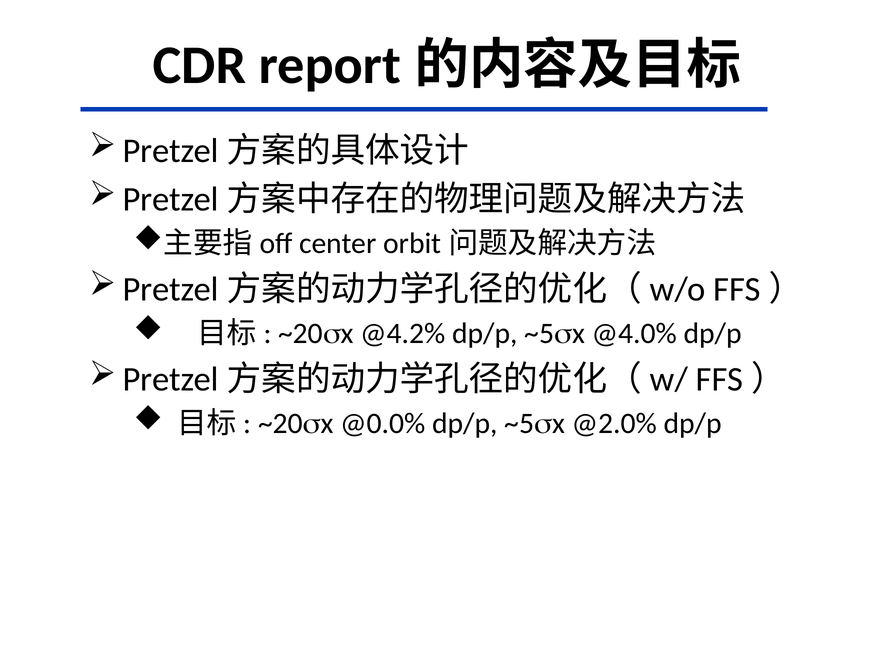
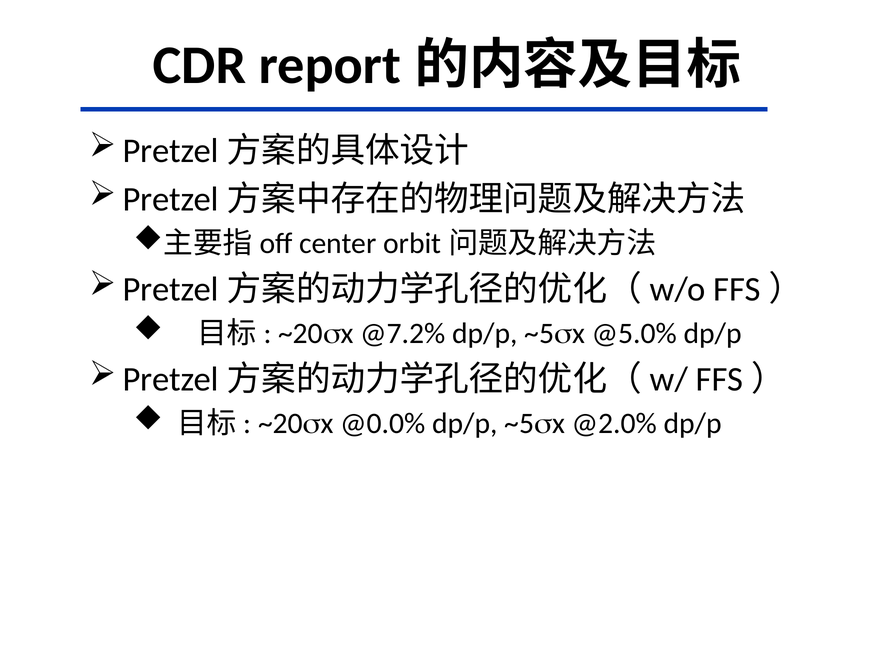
@4.2%: @4.2% -> @7.2%
@4.0%: @4.0% -> @5.0%
